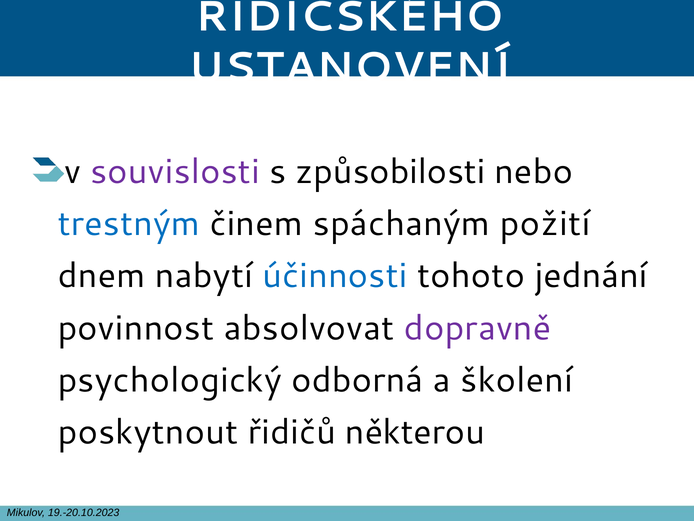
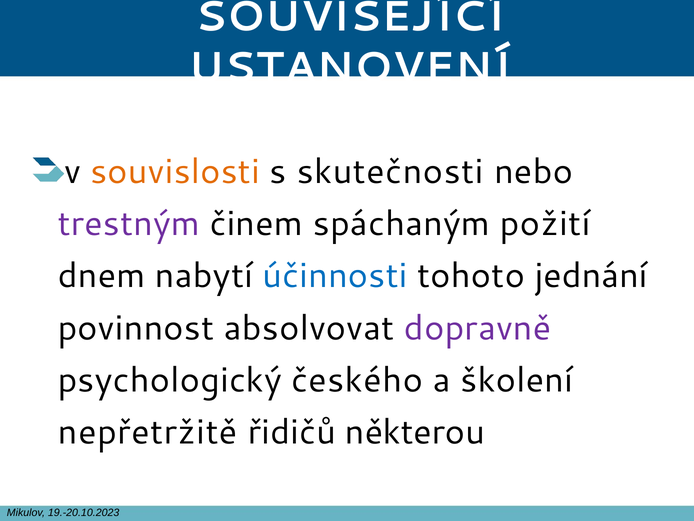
ŘIDIČSKÉHO: ŘIDIČSKÉHO -> SOUVISEJÍCÍ
souvislosti colour: purple -> orange
způsobilosti: způsobilosti -> skutečnosti
trestným colour: blue -> purple
odborná: odborná -> českého
poskytnout: poskytnout -> nepřetržitě
